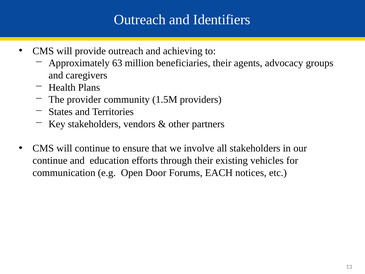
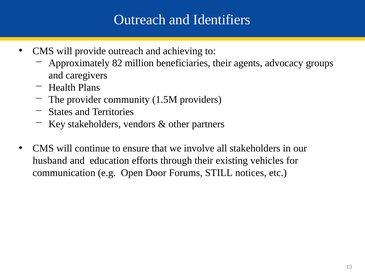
63: 63 -> 82
continue at (50, 160): continue -> husband
EACH: EACH -> STILL
